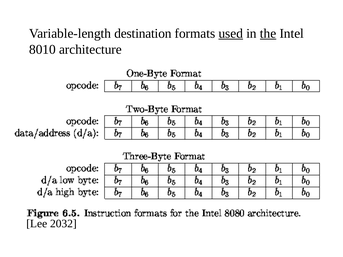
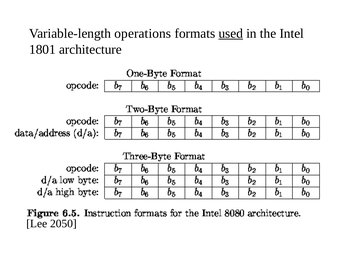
destination: destination -> operations
the underline: present -> none
8010: 8010 -> 1801
2032: 2032 -> 2050
